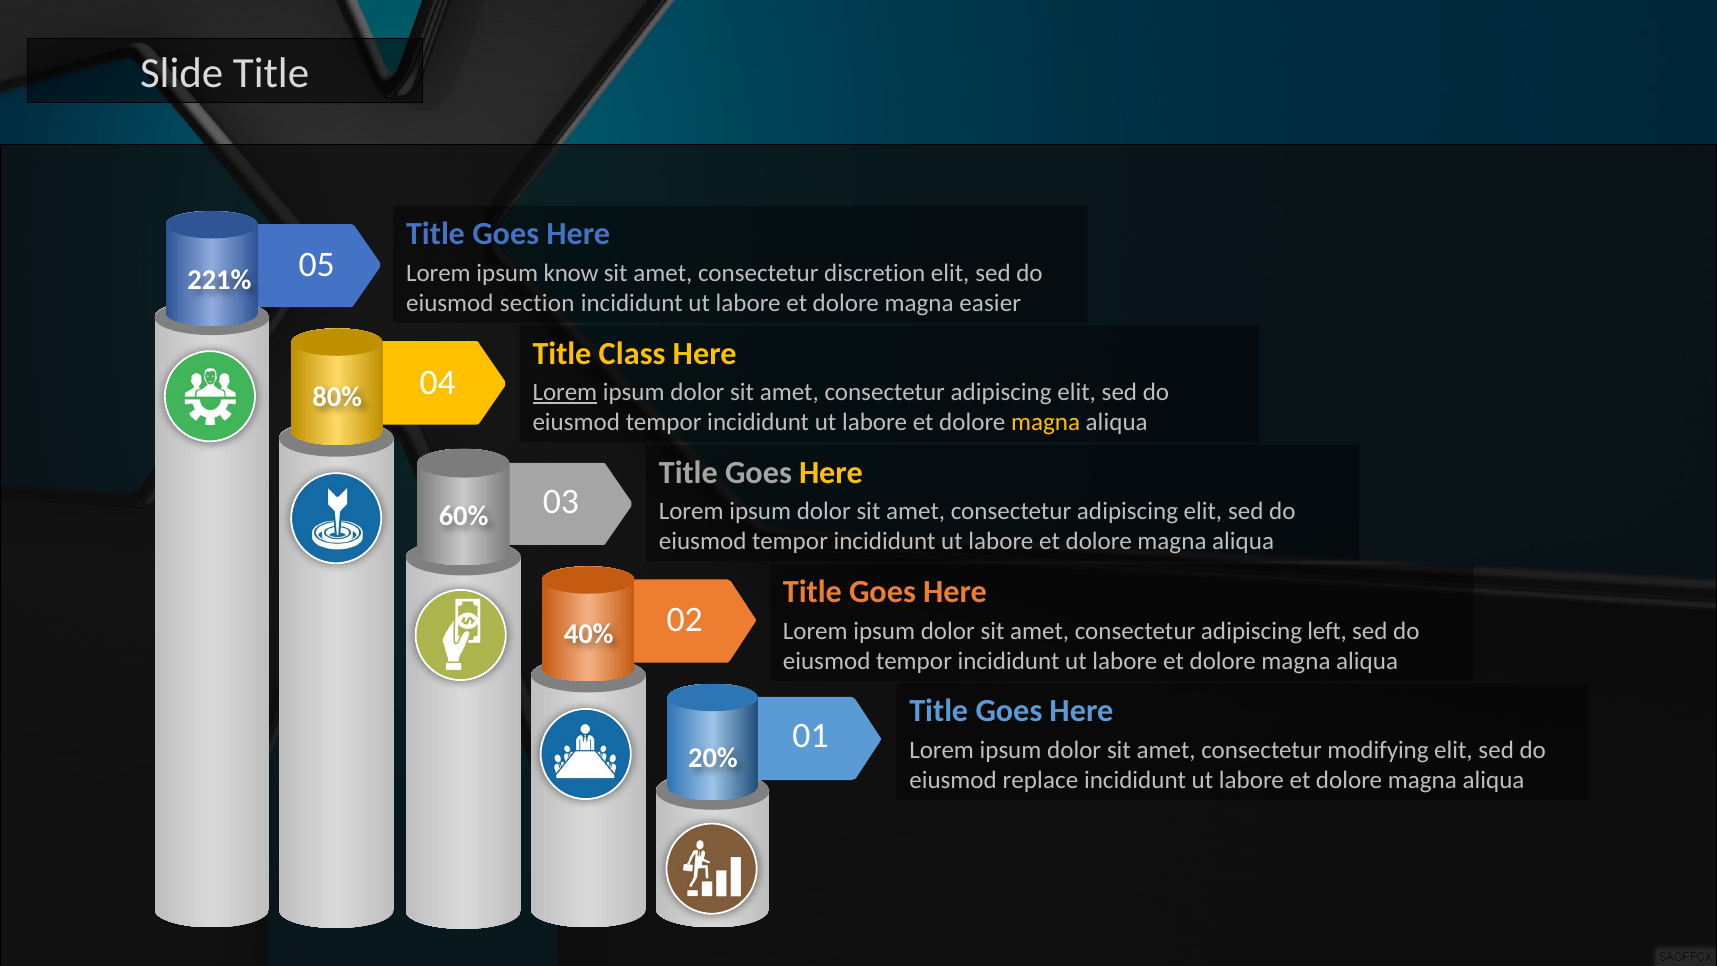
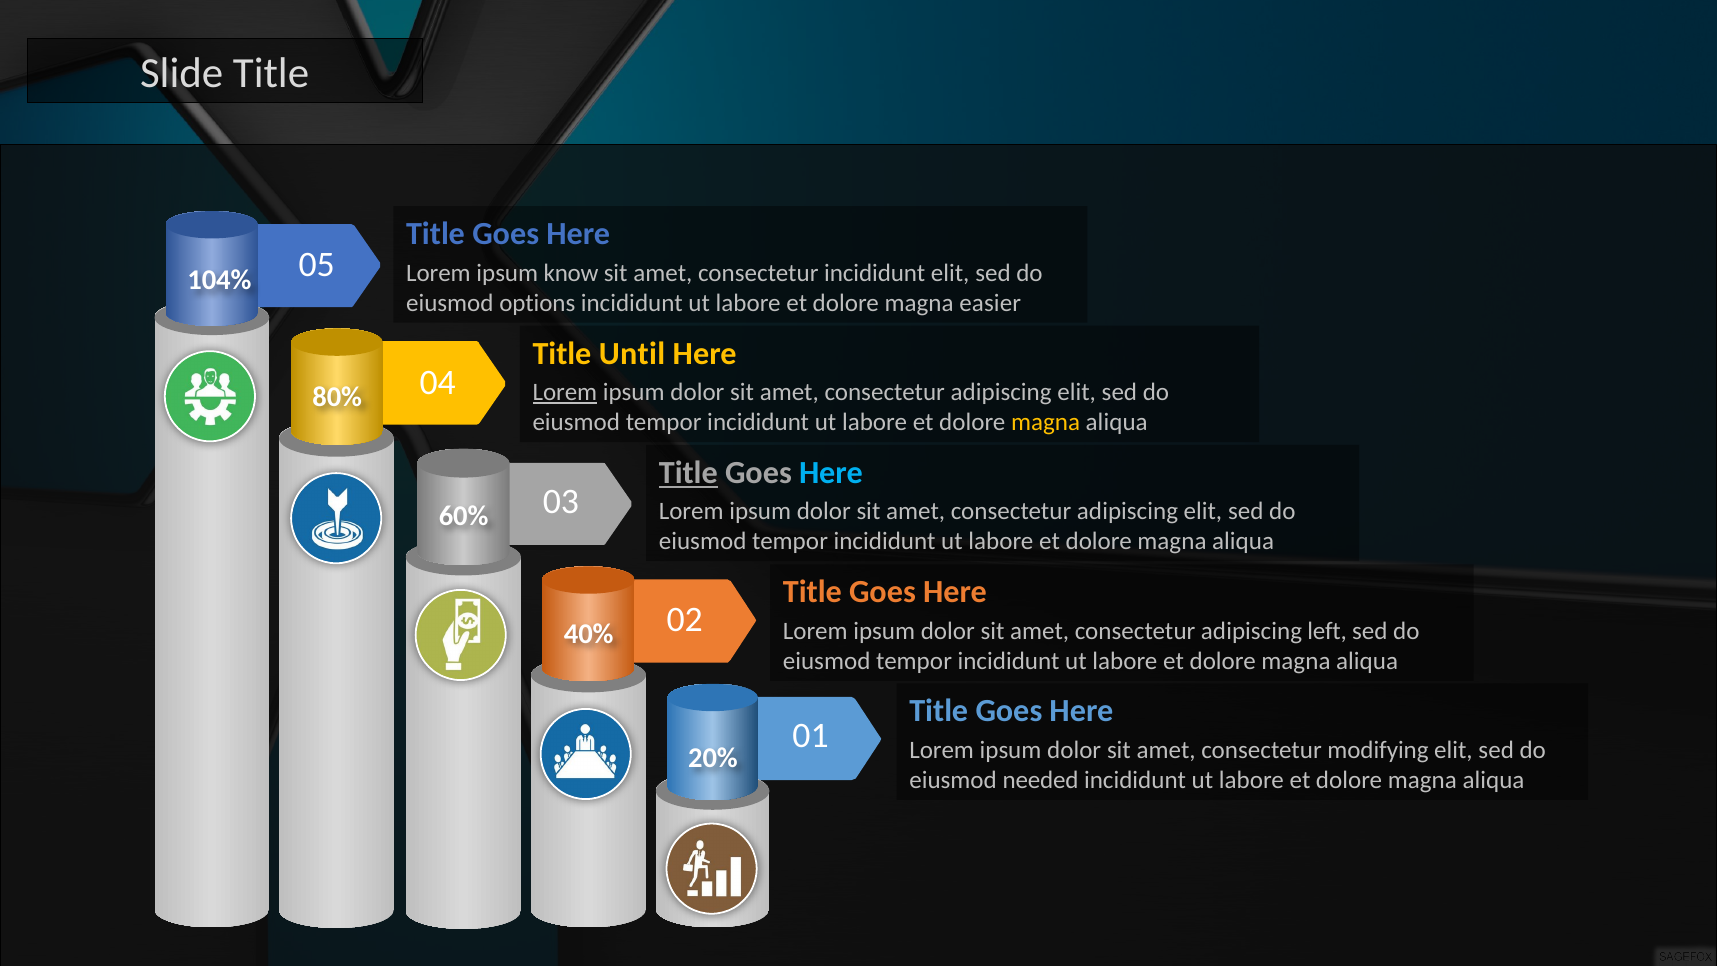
consectetur discretion: discretion -> incididunt
221%: 221% -> 104%
section: section -> options
Class: Class -> Until
Title at (688, 473) underline: none -> present
Here at (831, 473) colour: yellow -> light blue
replace: replace -> needed
